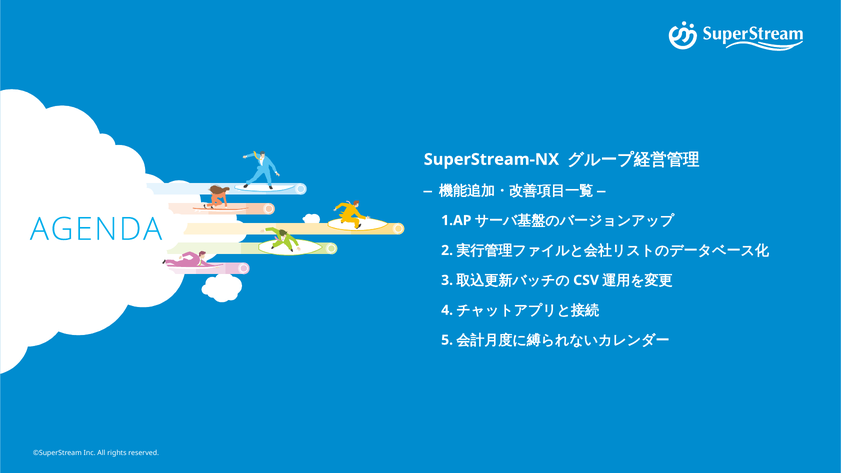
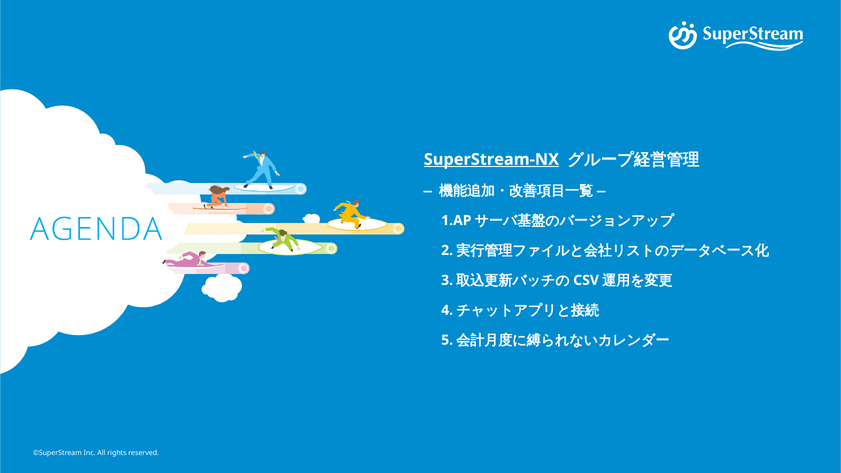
SuperStream-NX underline: none -> present
